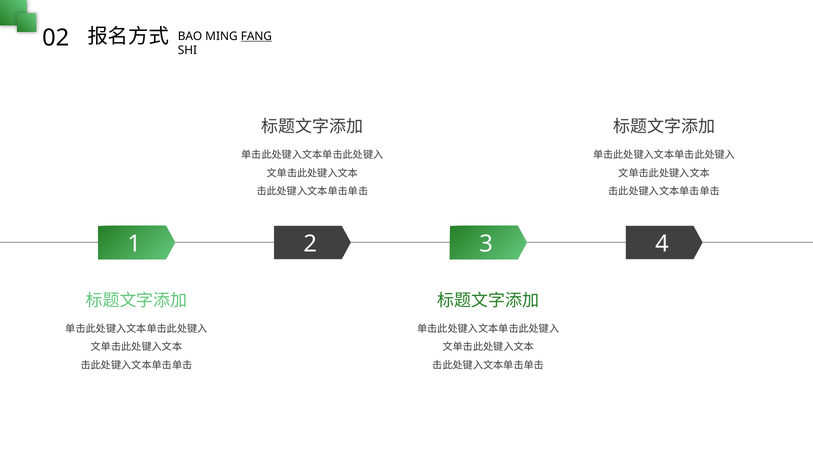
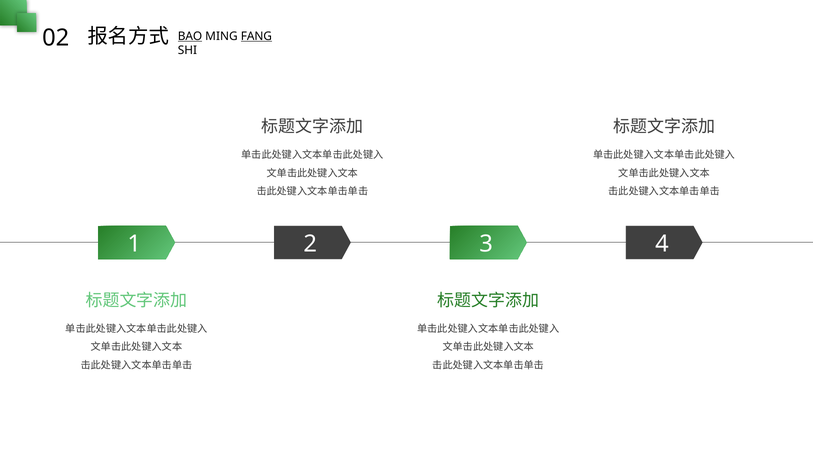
BAO underline: none -> present
